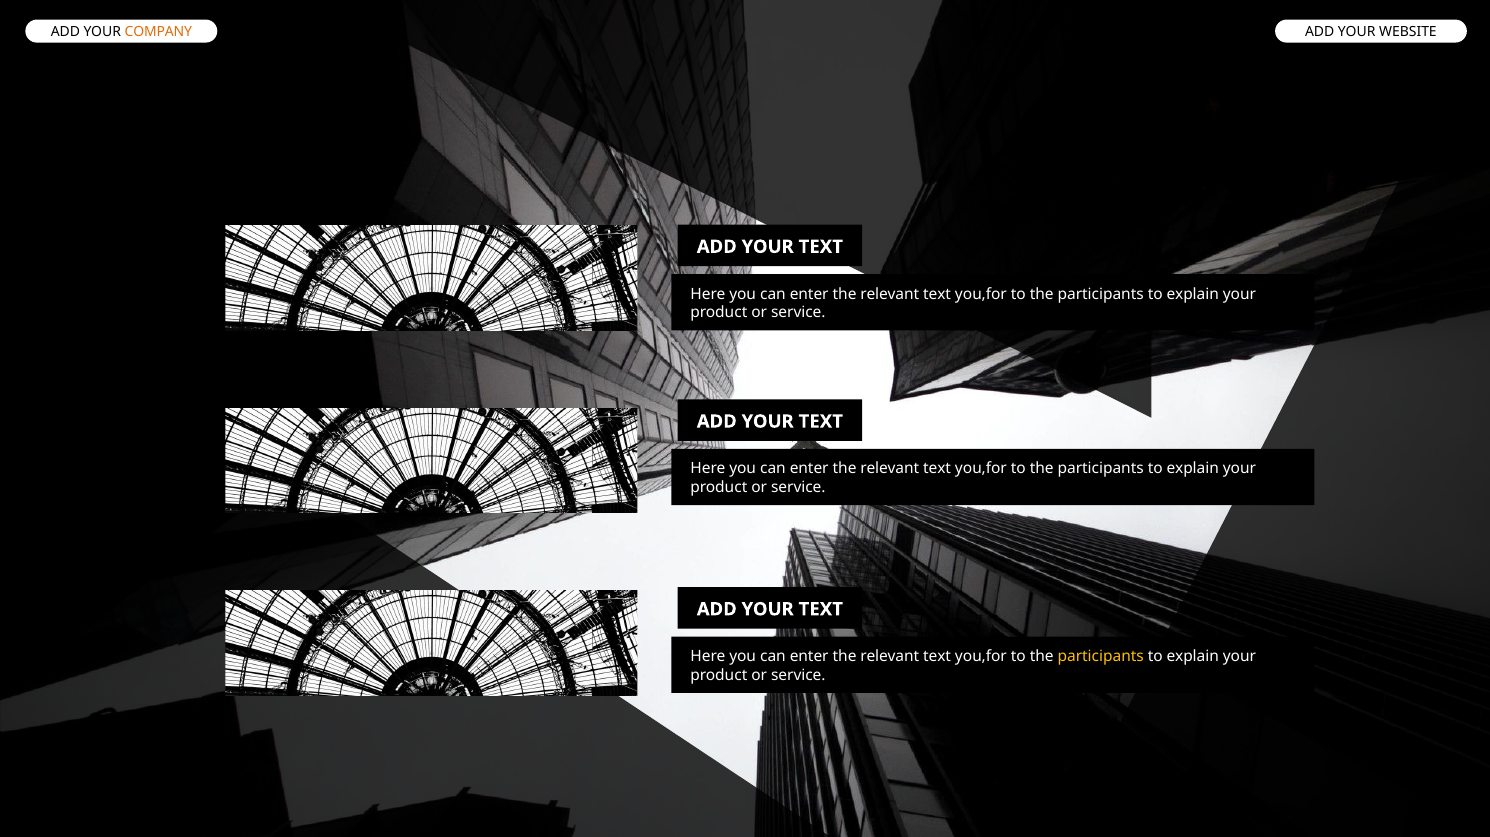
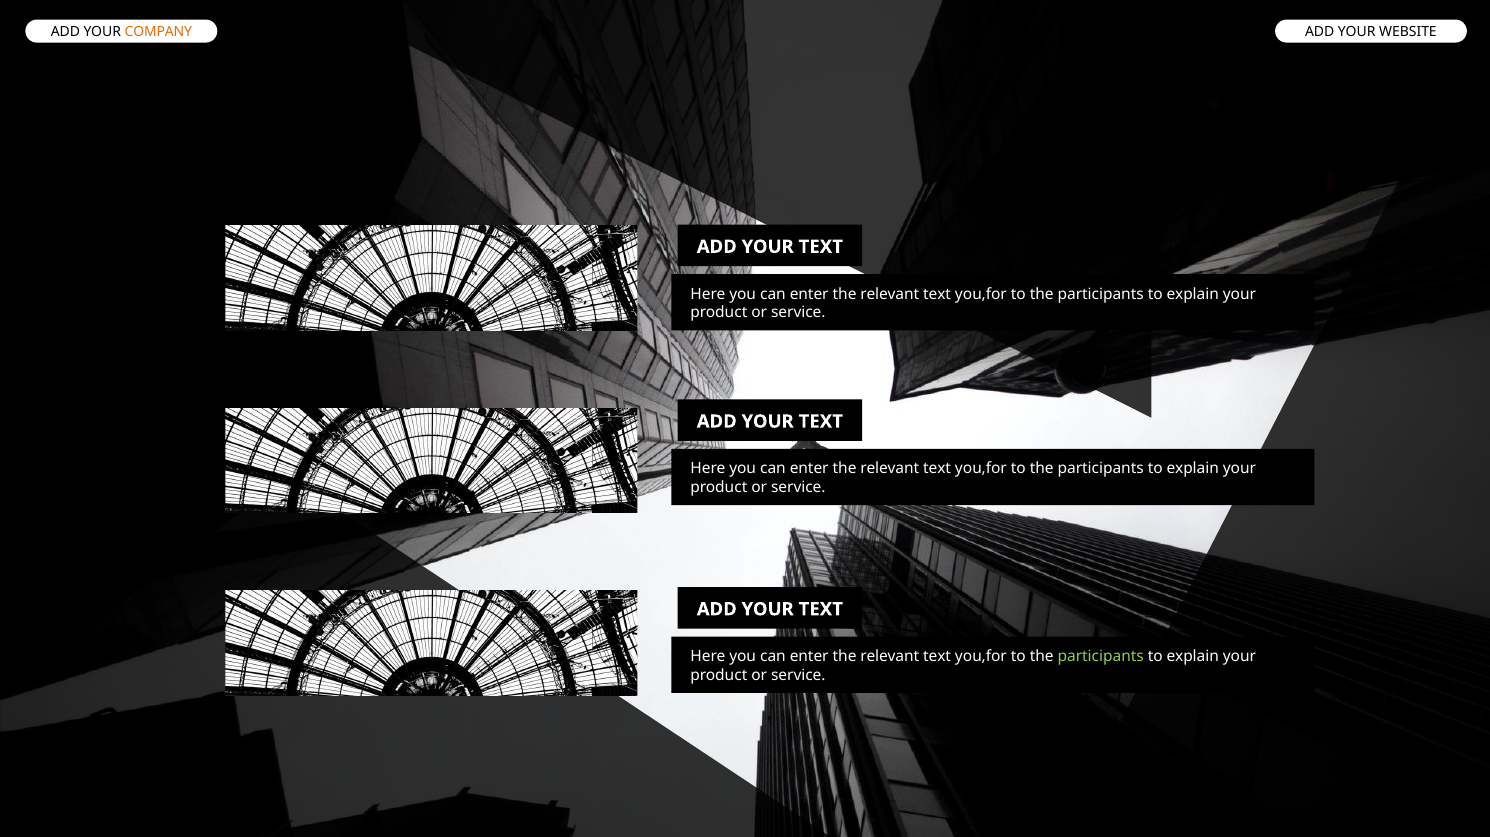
participants at (1101, 656) colour: yellow -> light green
